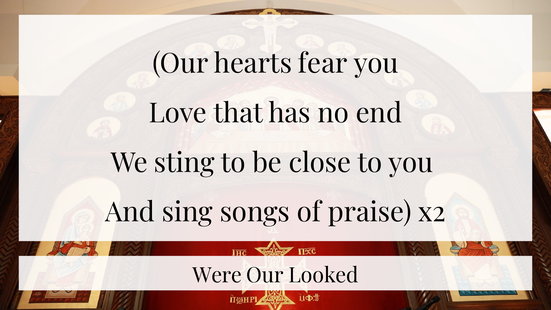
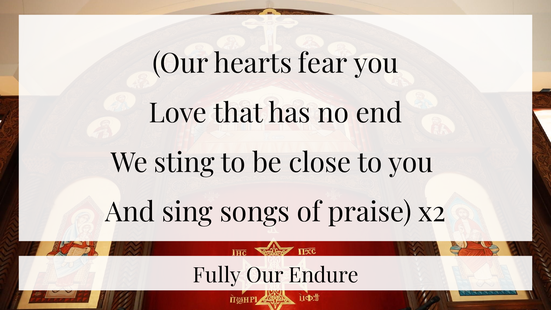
Were: Were -> Fully
Looked: Looked -> Endure
